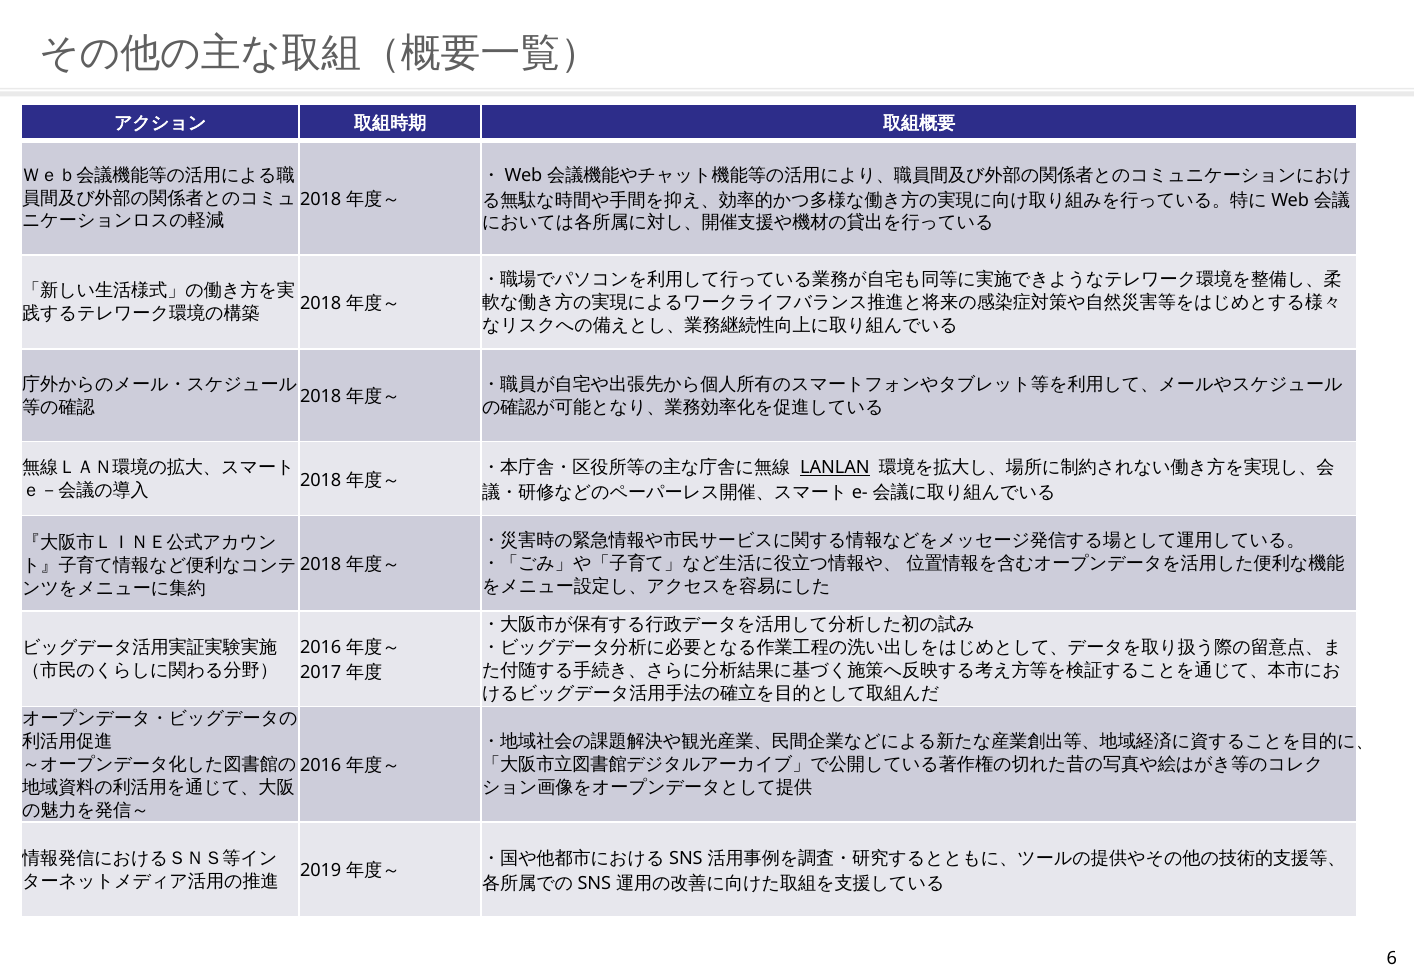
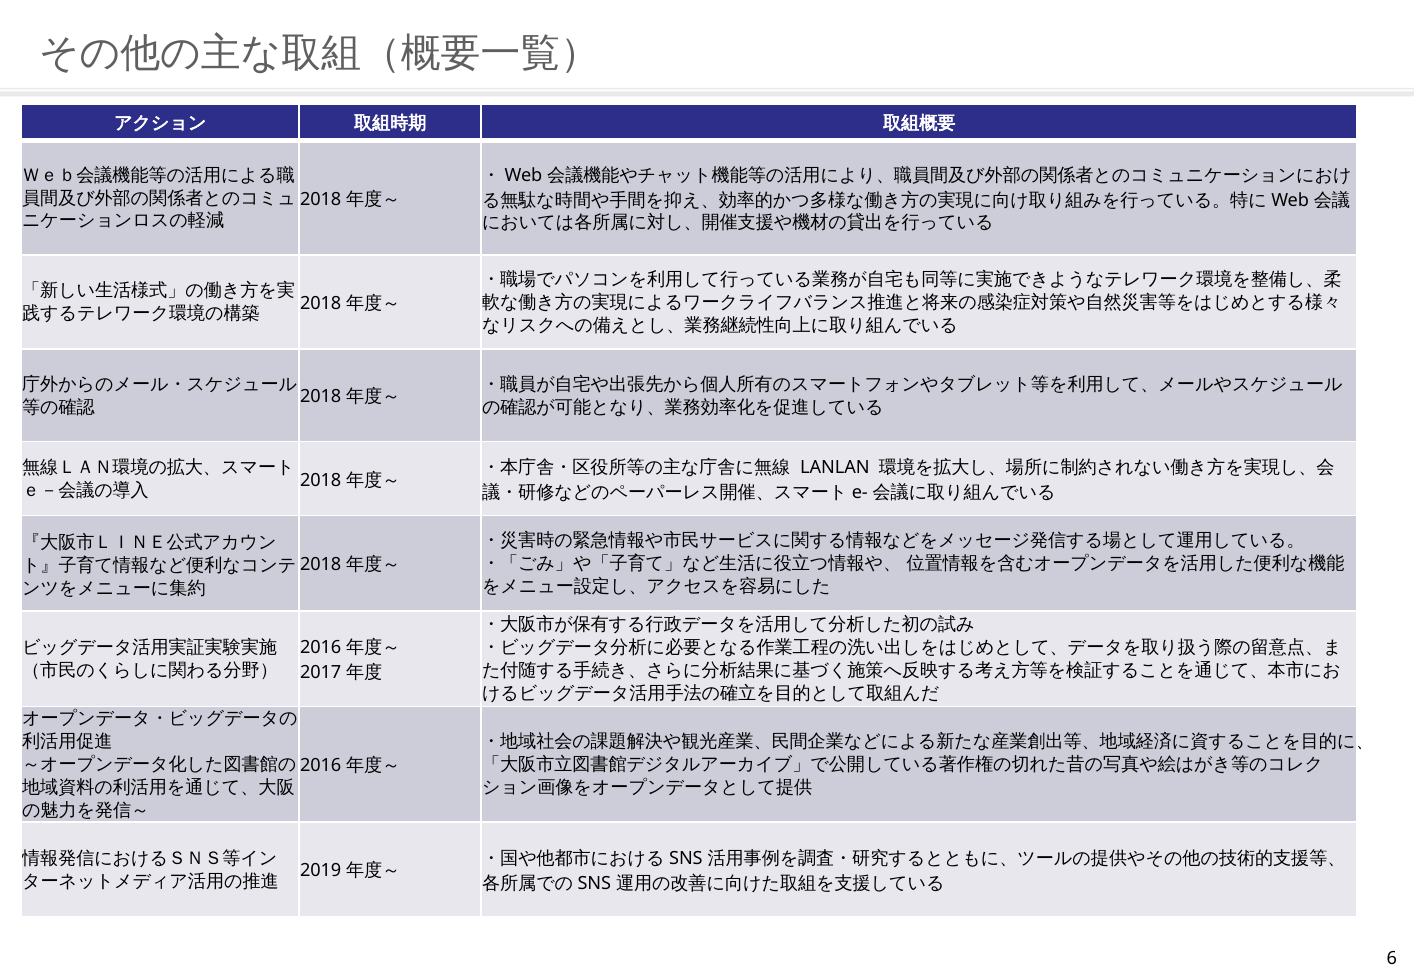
LANLAN underline: present -> none
